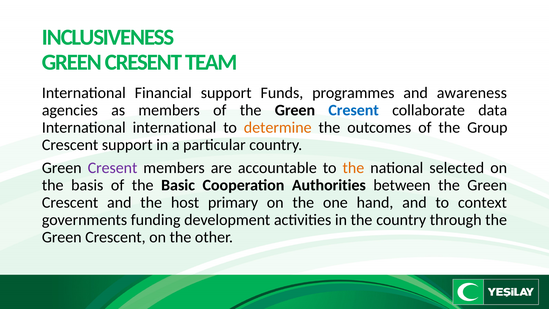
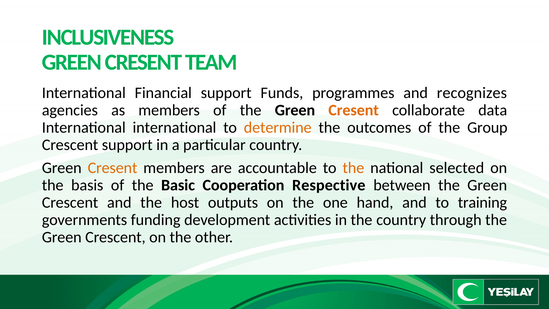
awareness: awareness -> recognizes
Cresent at (354, 110) colour: blue -> orange
Cresent at (113, 168) colour: purple -> orange
Authorities: Authorities -> Respective
primary: primary -> outputs
context: context -> training
